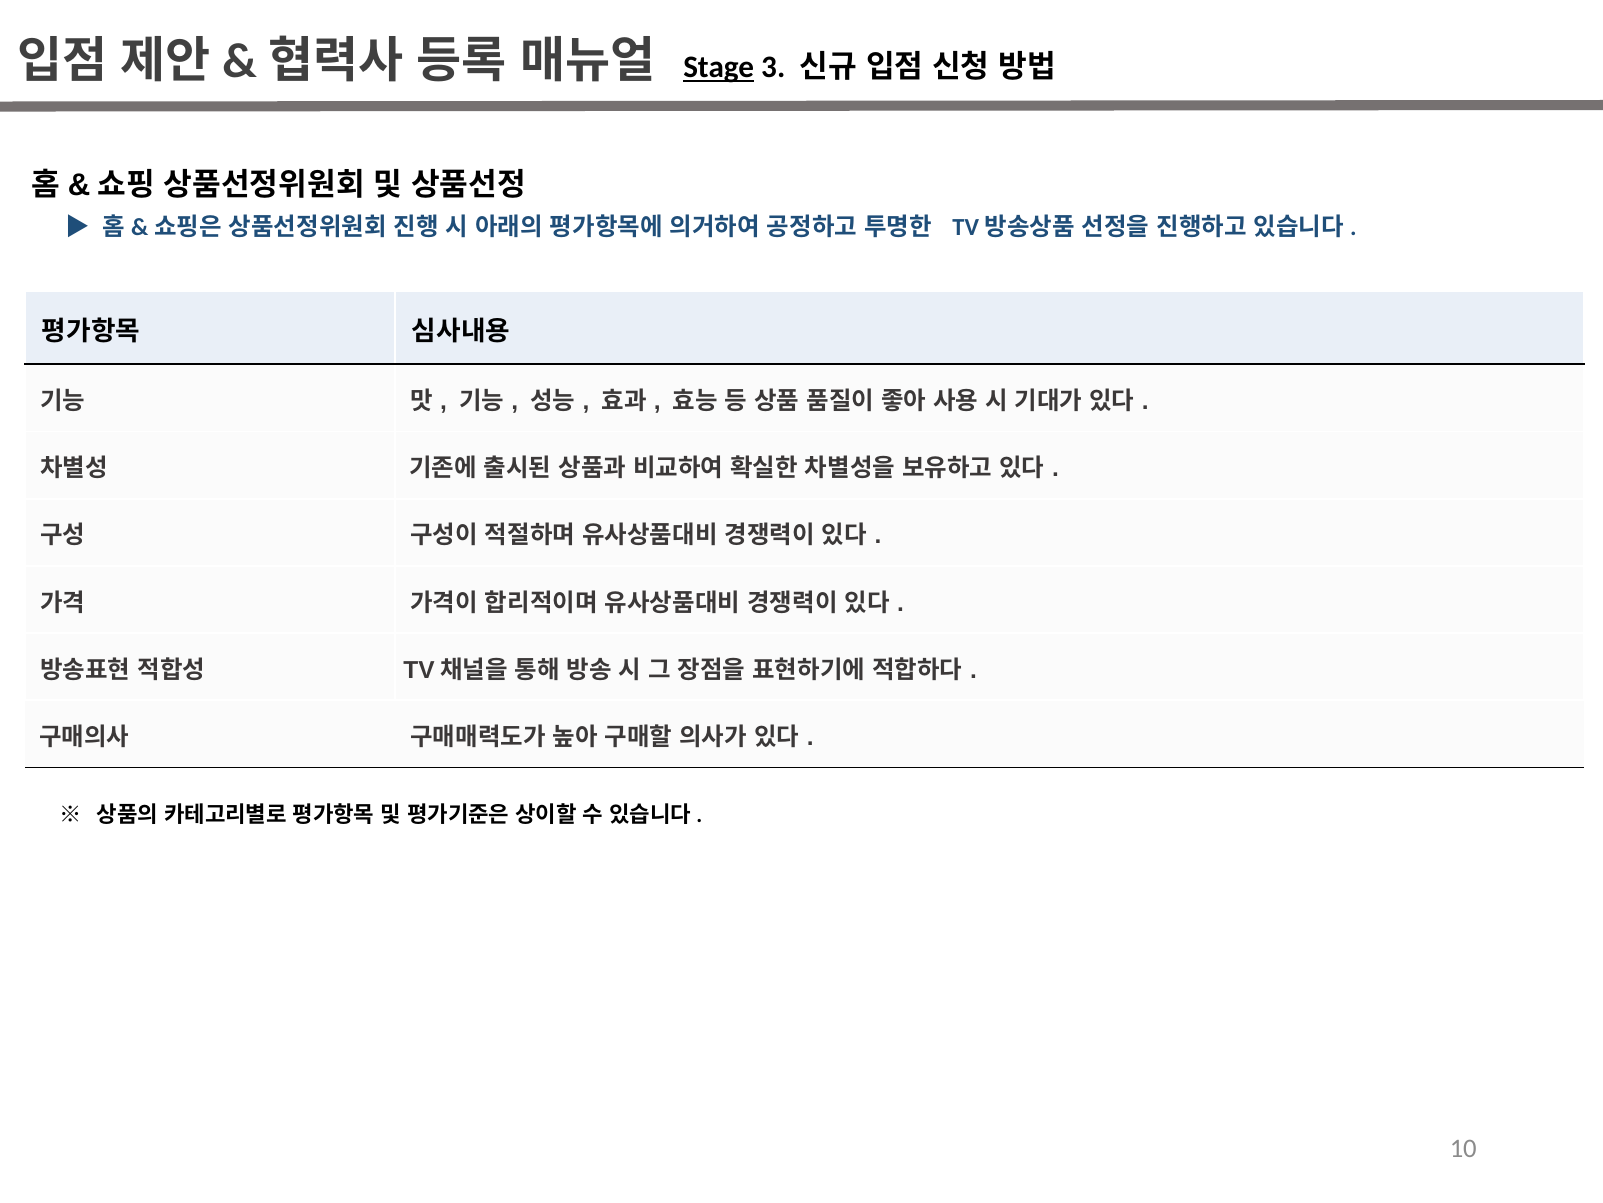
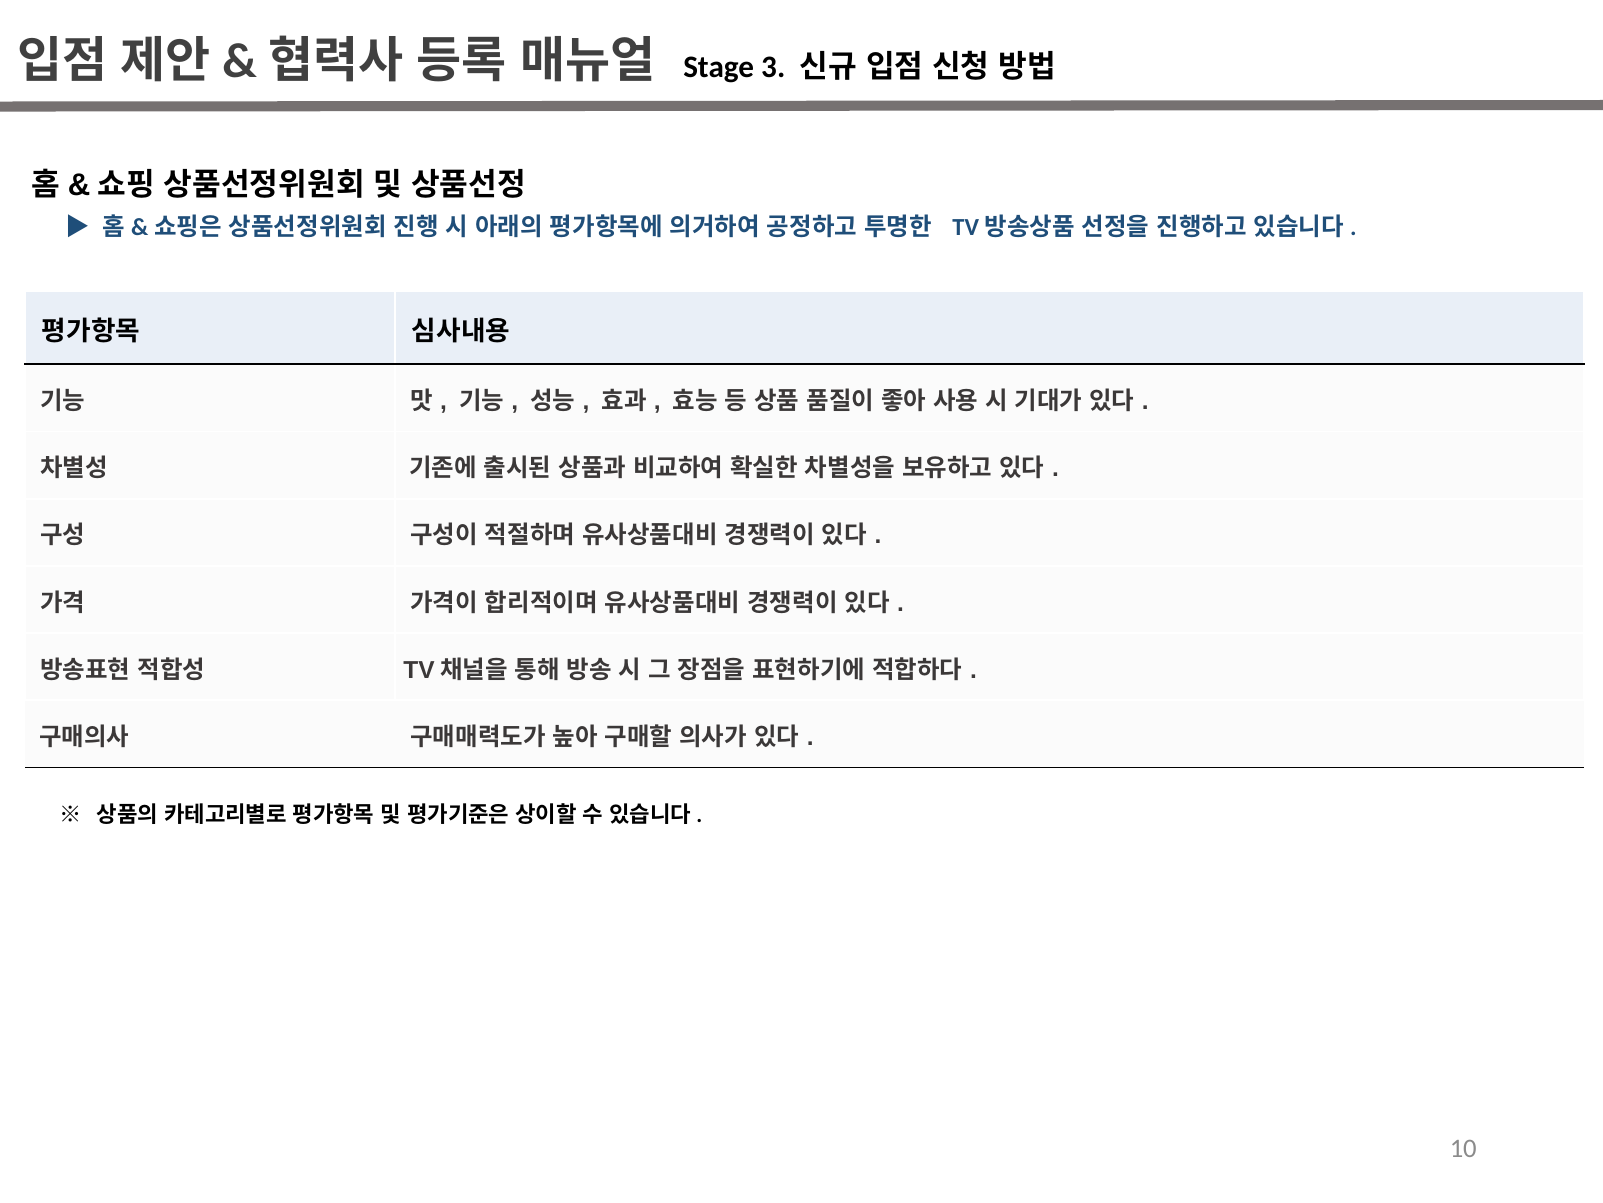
Stage underline: present -> none
